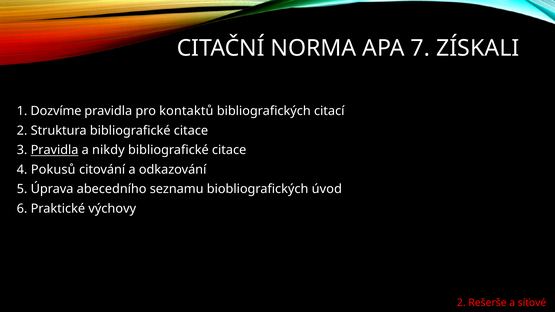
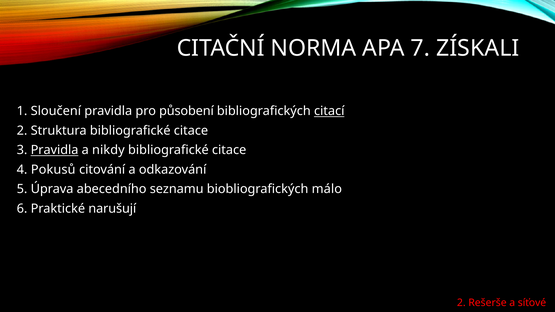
Dozvíme: Dozvíme -> Sloučení
kontaktů: kontaktů -> působení
citací underline: none -> present
úvod: úvod -> málo
výchovy: výchovy -> narušují
